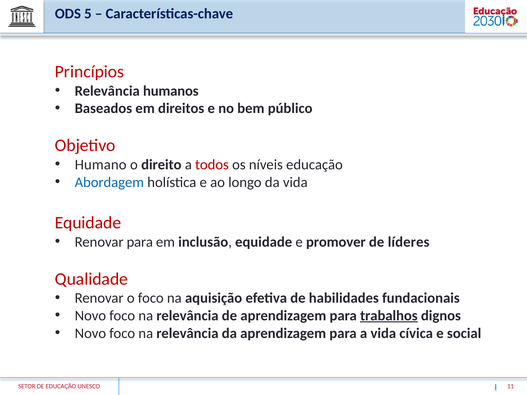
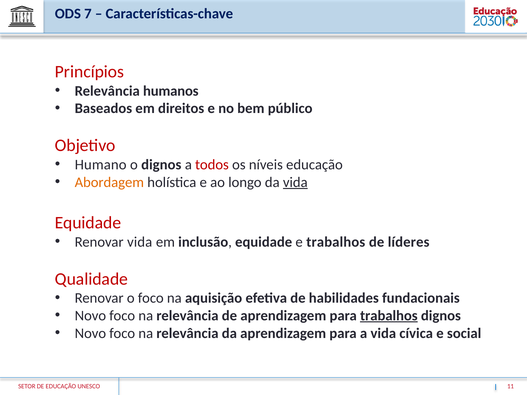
5: 5 -> 7
o direito: direito -> dignos
Abordagem colour: blue -> orange
vida at (295, 182) underline: none -> present
Renovar para: para -> vida
e promover: promover -> trabalhos
